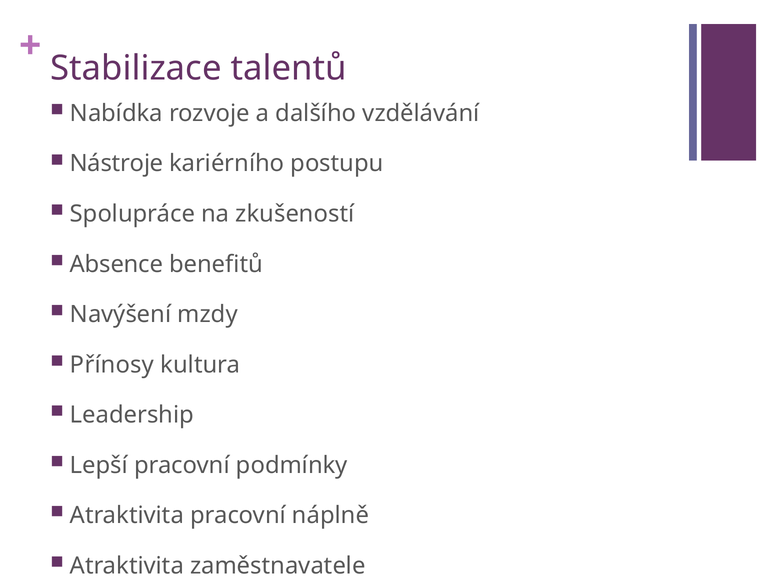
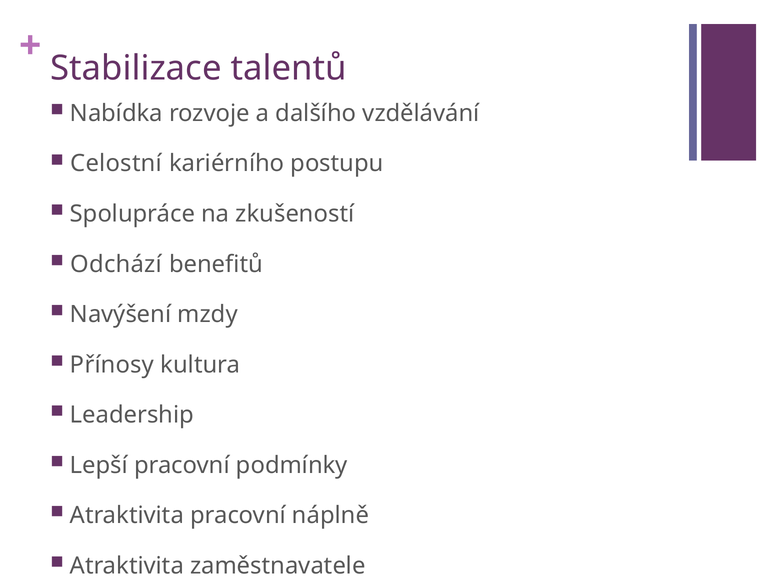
Nástroje: Nástroje -> Celostní
Absence: Absence -> Odchází
